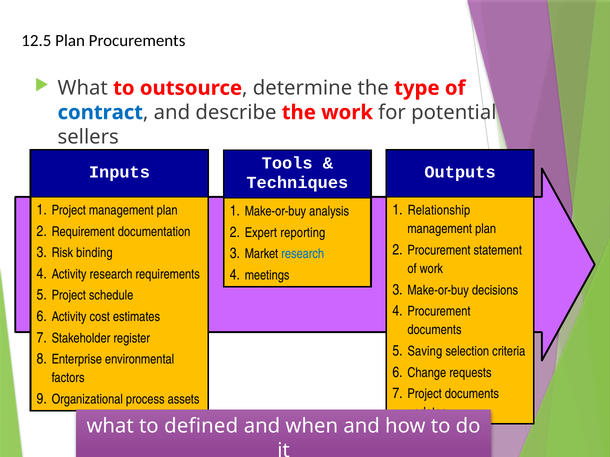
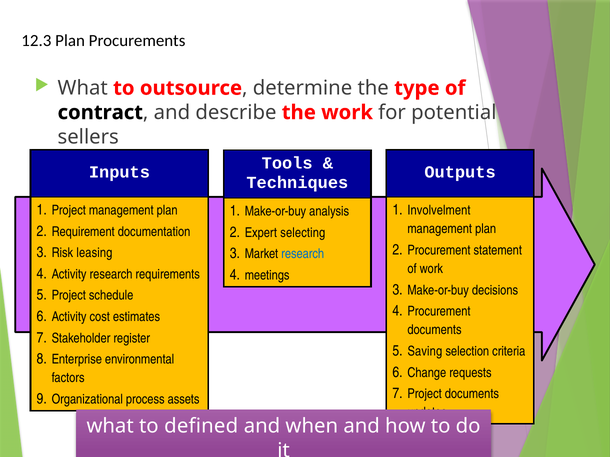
12.5: 12.5 -> 12.3
contract colour: blue -> black
Relationship: Relationship -> Involvelment
reporting: reporting -> selecting
binding: binding -> leasing
